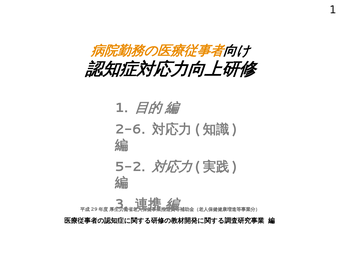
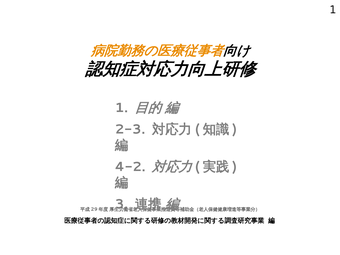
2-6: 2-6 -> 2-3
5-2: 5-2 -> 4-2
